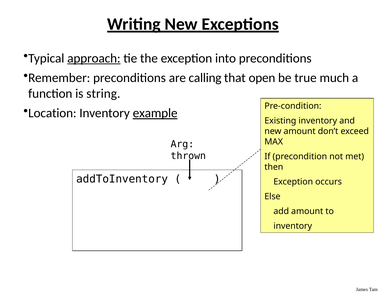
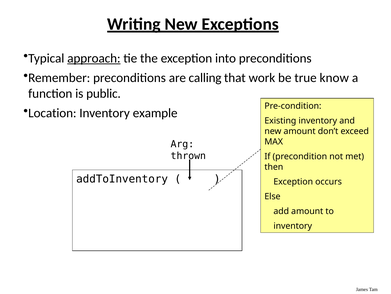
open: open -> work
much: much -> know
string: string -> public
example underline: present -> none
